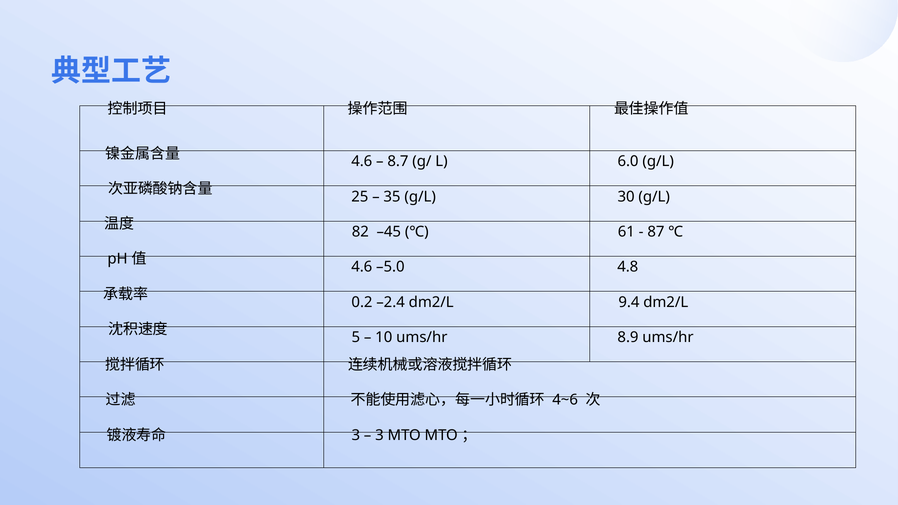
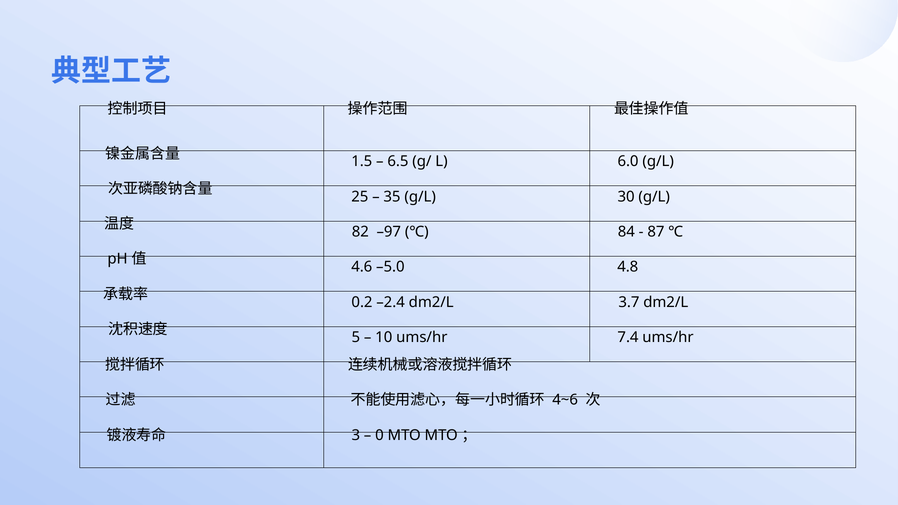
4.6 at (362, 162): 4.6 -> 1.5
8.7: 8.7 -> 6.5
–45: –45 -> –97
61: 61 -> 84
9.4: 9.4 -> 3.7
8.9: 8.9 -> 7.4
3 at (379, 435): 3 -> 0
